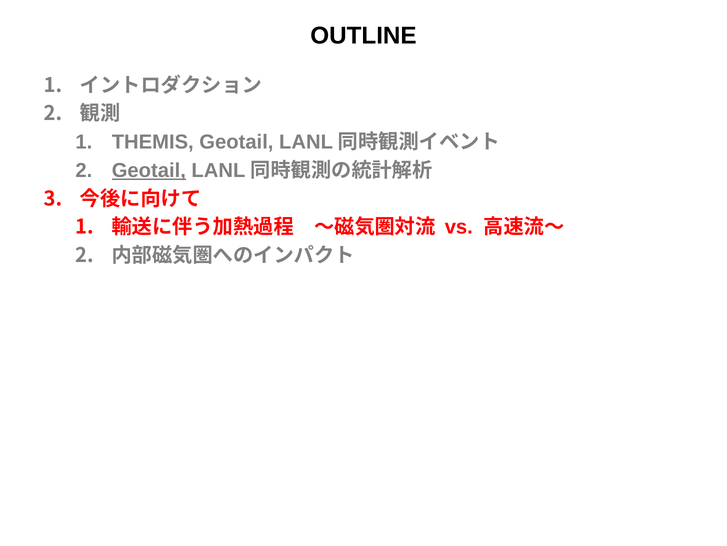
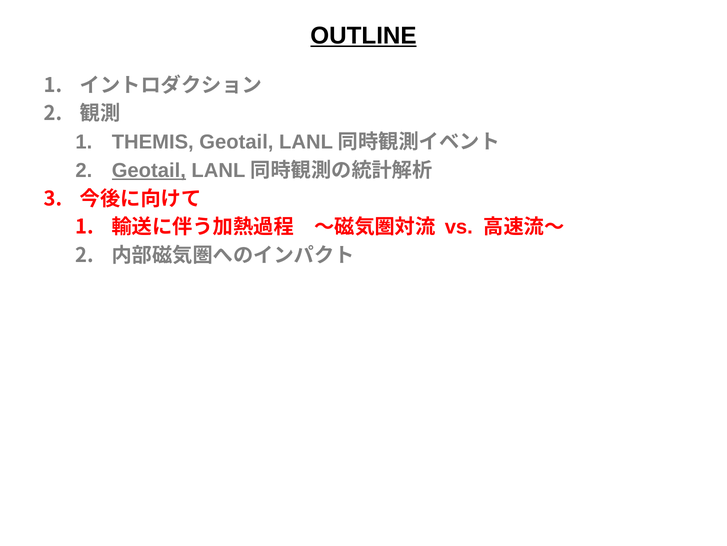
OUTLINE underline: none -> present
